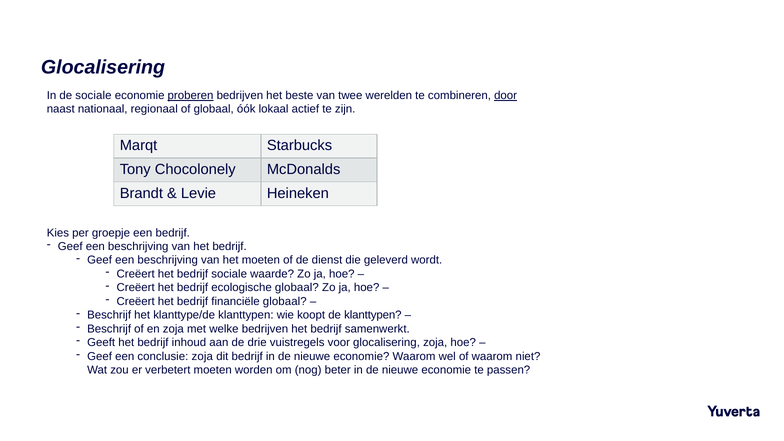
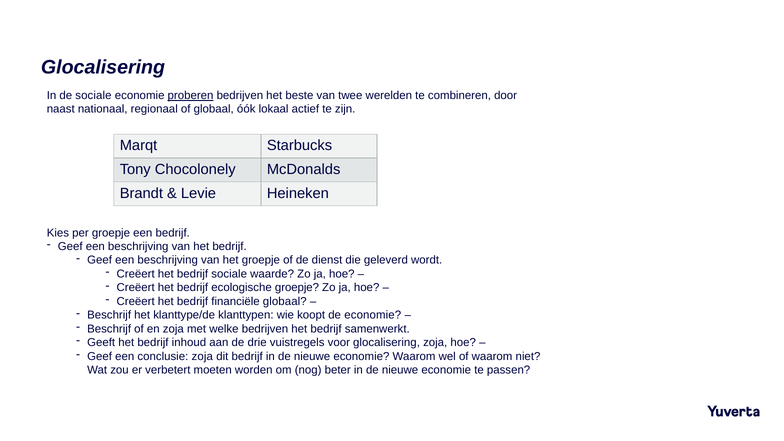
door underline: present -> none
het moeten: moeten -> groepje
ecologische globaal: globaal -> groepje
de klanttypen: klanttypen -> economie
